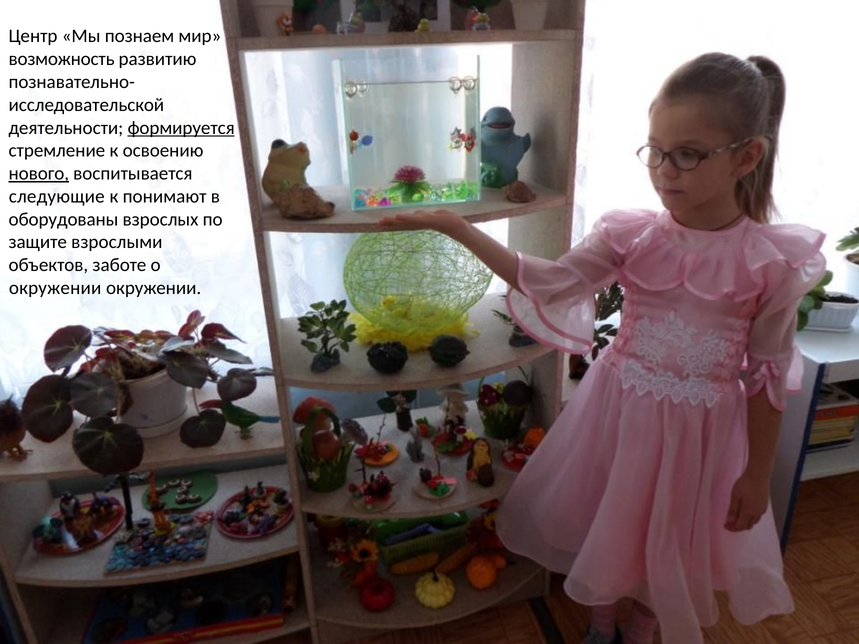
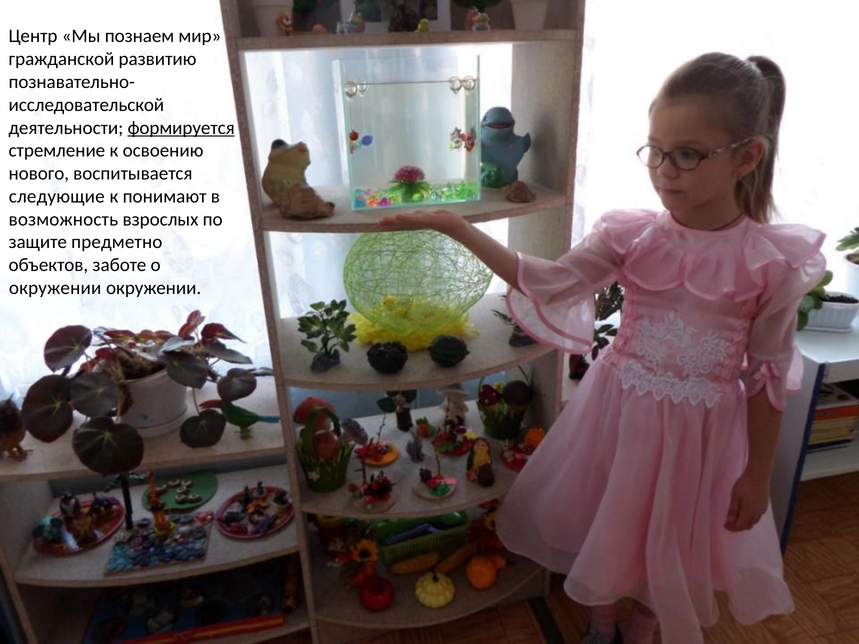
возможность: возможность -> гражданской
нового underline: present -> none
оборудованы: оборудованы -> возможность
взрослыми: взрослыми -> предметно
